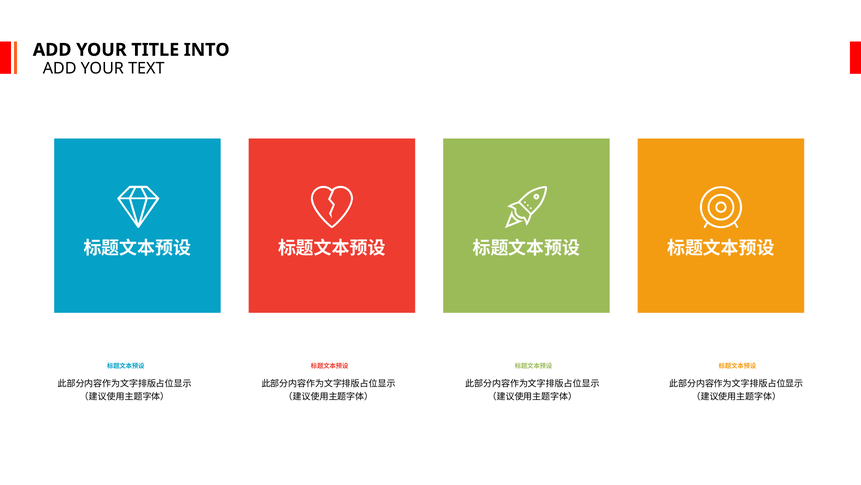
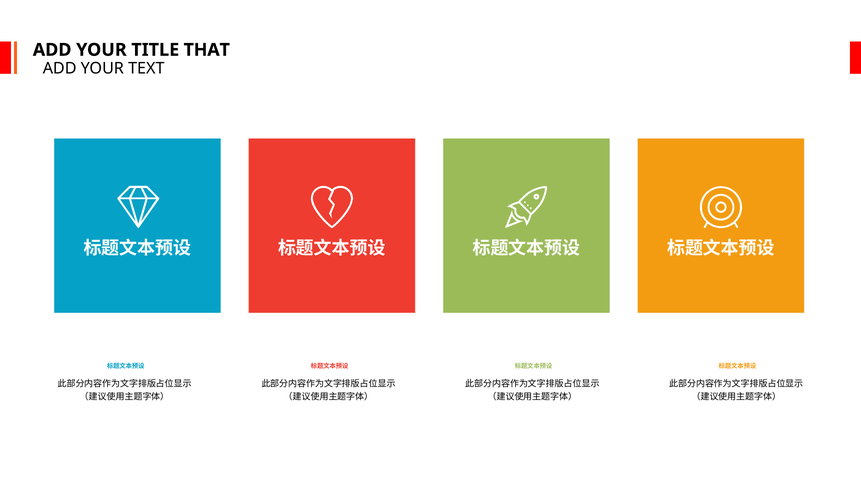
INTO: INTO -> THAT
